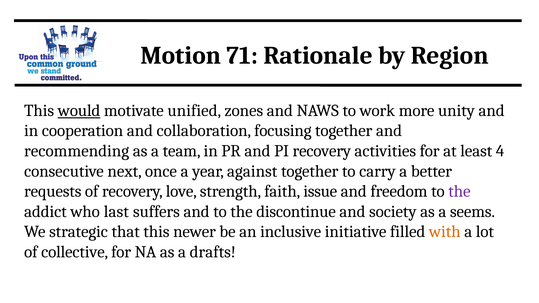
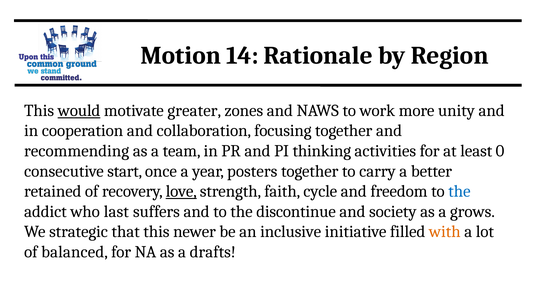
71: 71 -> 14
unified: unified -> greater
PI recovery: recovery -> thinking
4: 4 -> 0
next: next -> start
against: against -> posters
requests: requests -> retained
love underline: none -> present
issue: issue -> cycle
the at (459, 191) colour: purple -> blue
seems: seems -> grows
collective: collective -> balanced
